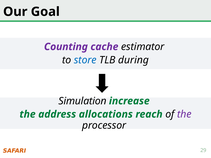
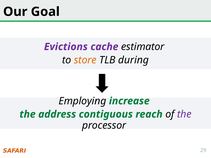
Counting: Counting -> Evictions
store colour: blue -> orange
Simulation: Simulation -> Employing
allocations: allocations -> contiguous
